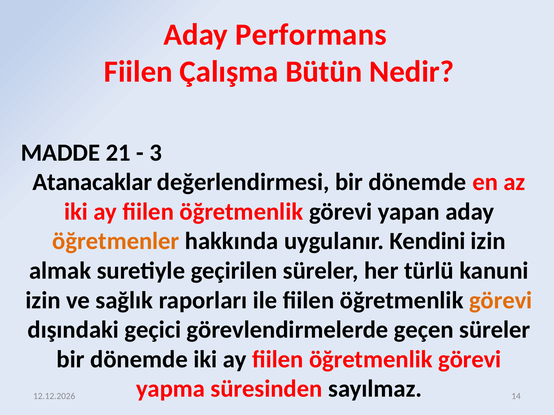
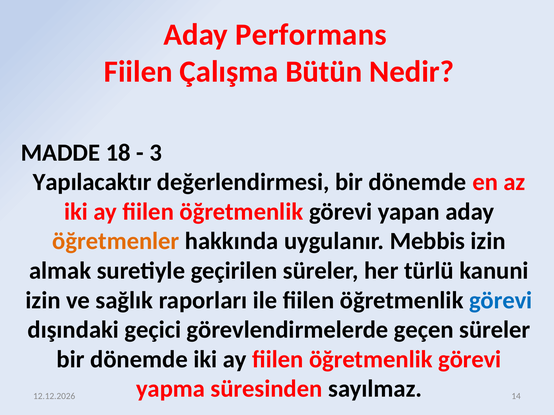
21: 21 -> 18
Atanacaklar: Atanacaklar -> Yapılacaktır
Kendini: Kendini -> Mebbis
görevi at (501, 301) colour: orange -> blue
